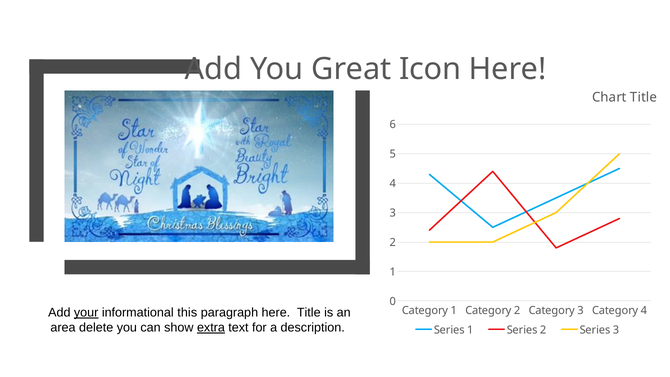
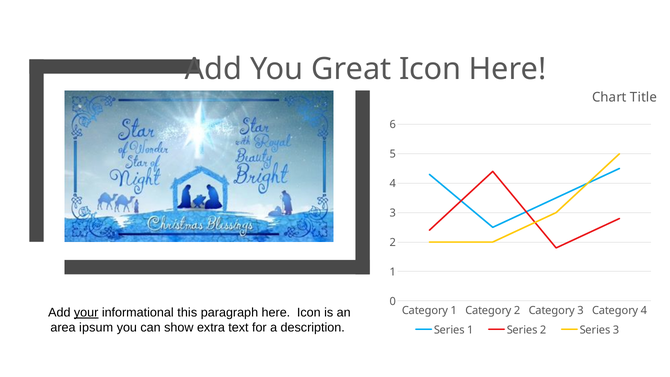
here Title: Title -> Icon
delete: delete -> ipsum
extra underline: present -> none
